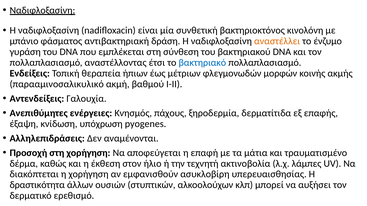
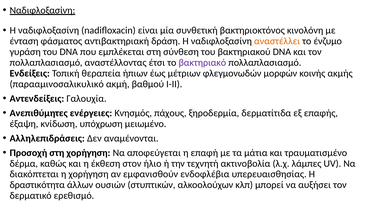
μπάνιο: μπάνιο -> ένταση
βακτηριακό colour: blue -> purple
pyogenes: pyogenes -> μειωμένο
ασυκλοβίρη: ασυκλοβίρη -> ενδοφλέβια
